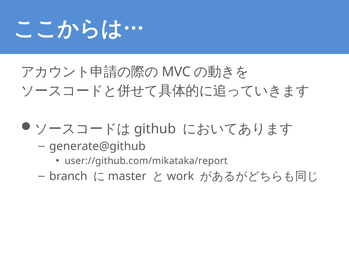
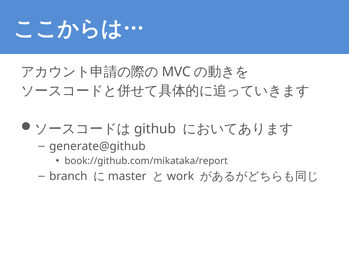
user://github.com/mikataka/report: user://github.com/mikataka/report -> book://github.com/mikataka/report
